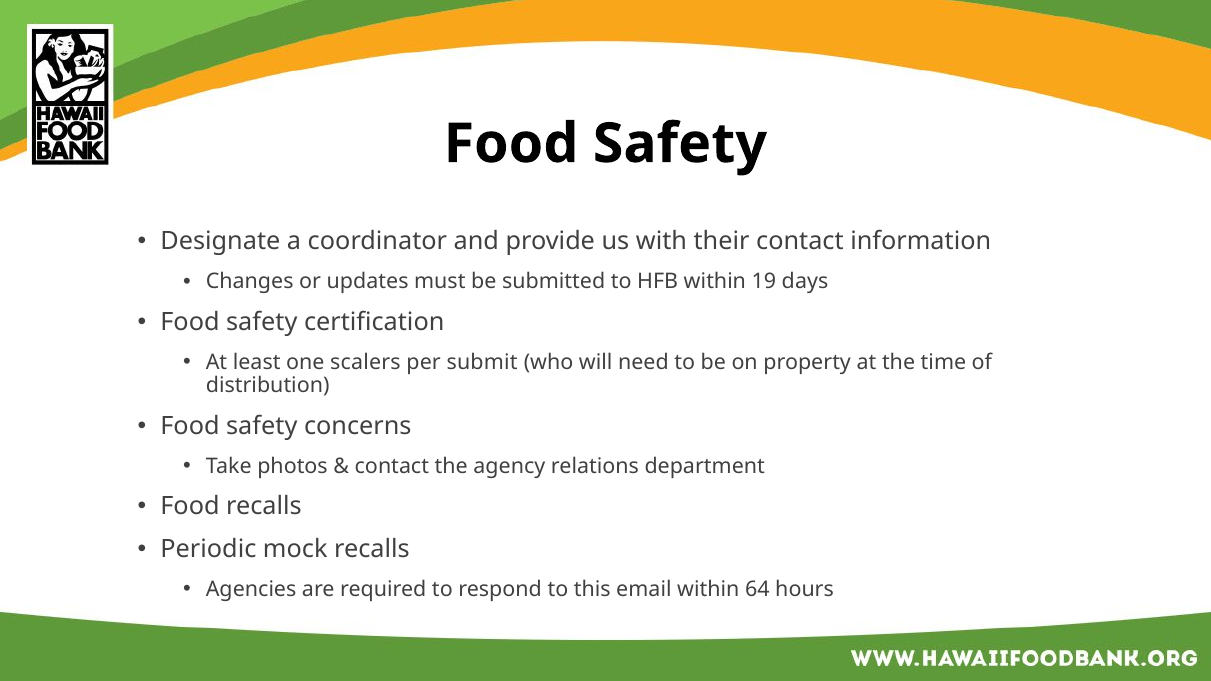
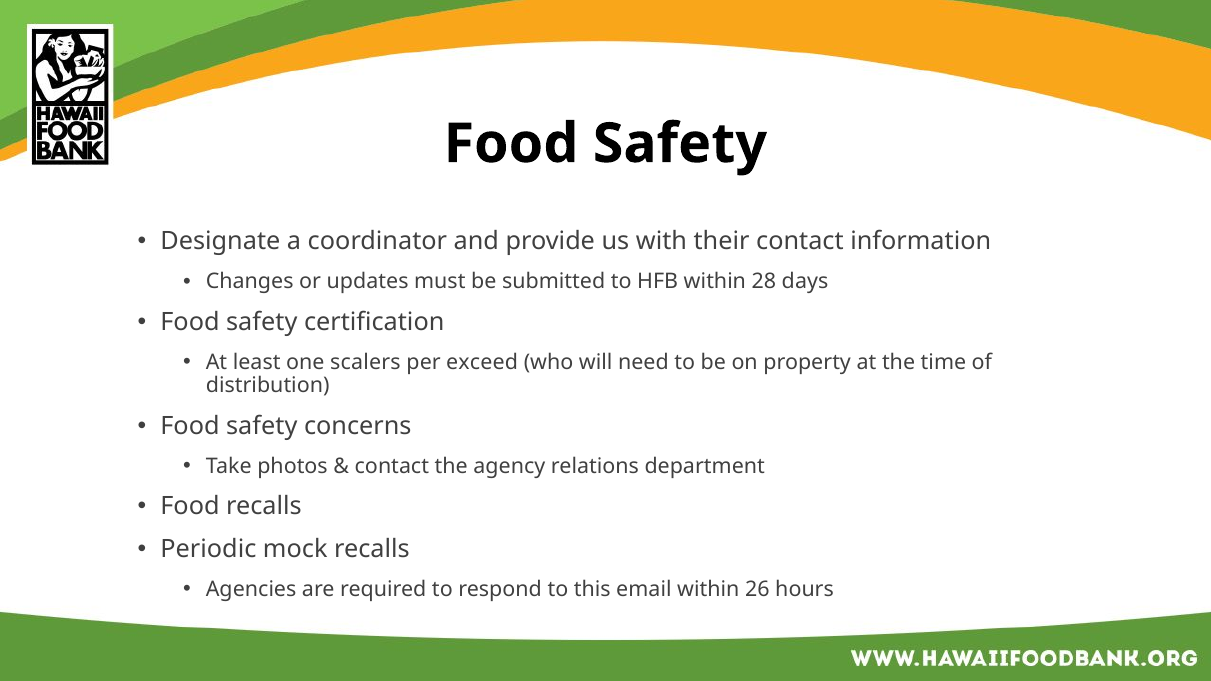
19: 19 -> 28
submit: submit -> exceed
64: 64 -> 26
